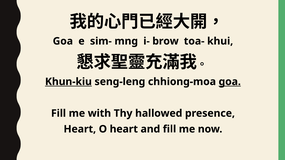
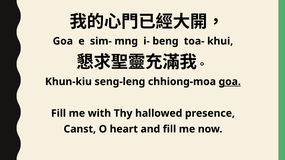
brow: brow -> beng
Khun-kiu underline: present -> none
Heart at (80, 129): Heart -> Canst
